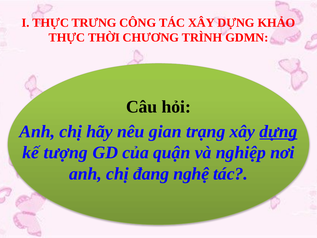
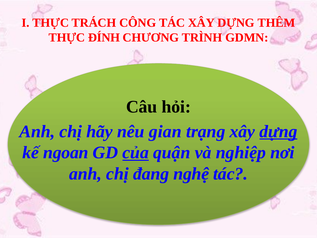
TRƯNG: TRƯNG -> TRÁCH
KHẢO: KHẢO -> THÊM
THỜI: THỜI -> ĐÍNH
tượng: tượng -> ngoan
của underline: none -> present
